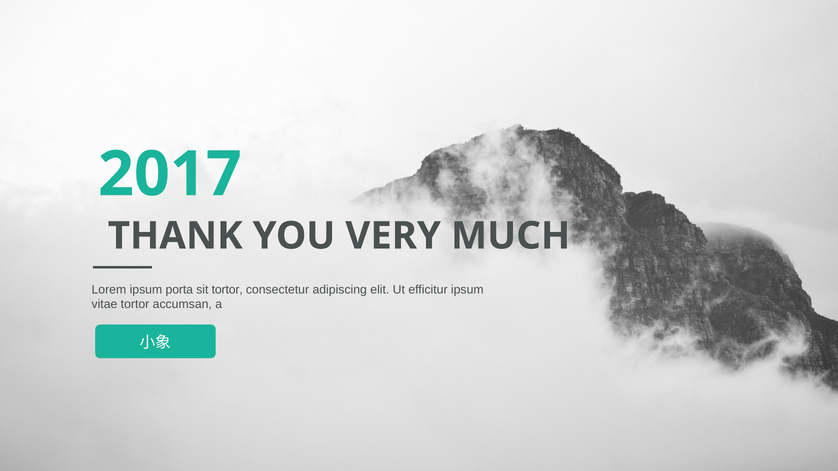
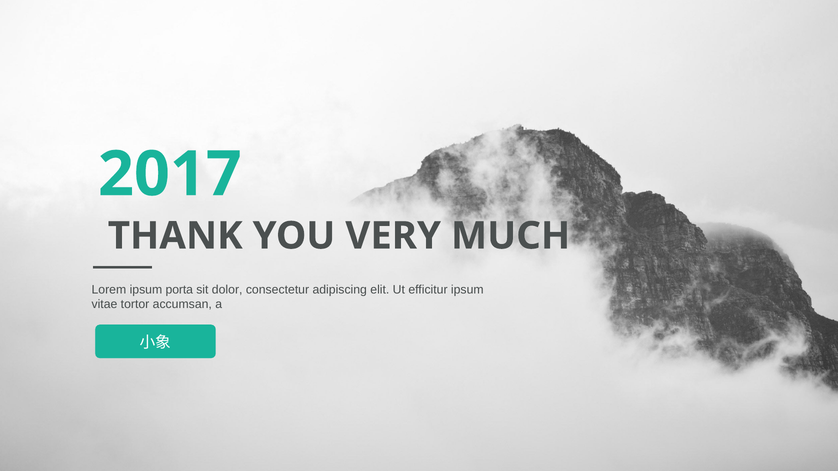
sit tortor: tortor -> dolor
